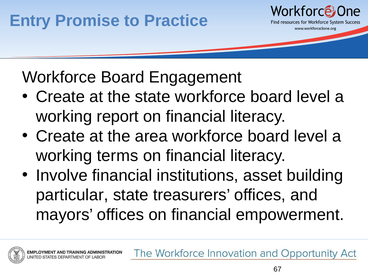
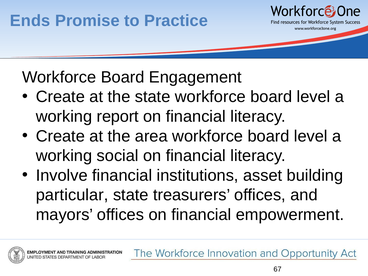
Entry: Entry -> Ends
terms: terms -> social
